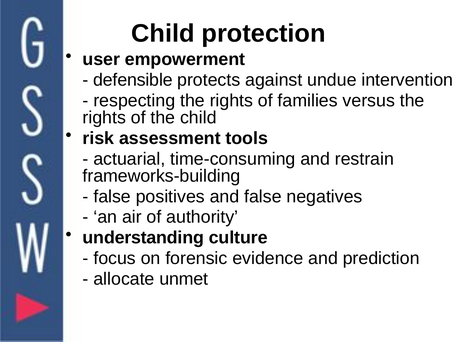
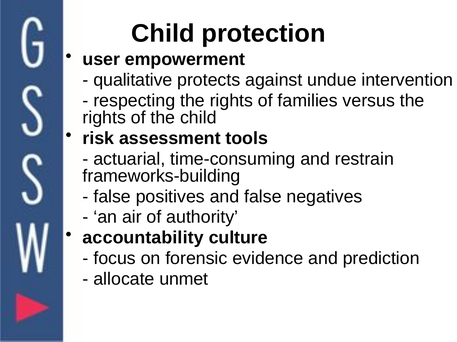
defensible: defensible -> qualitative
understanding: understanding -> accountability
